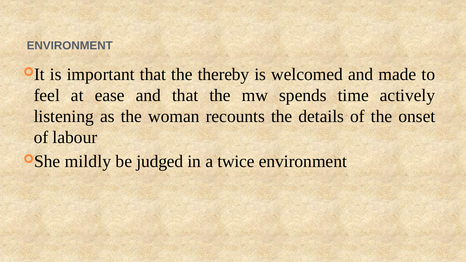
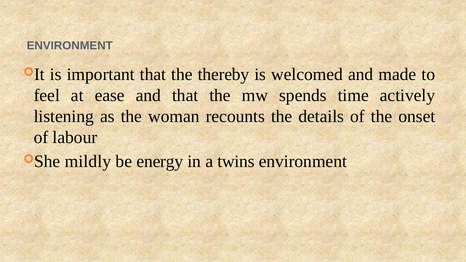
judged: judged -> energy
twice: twice -> twins
